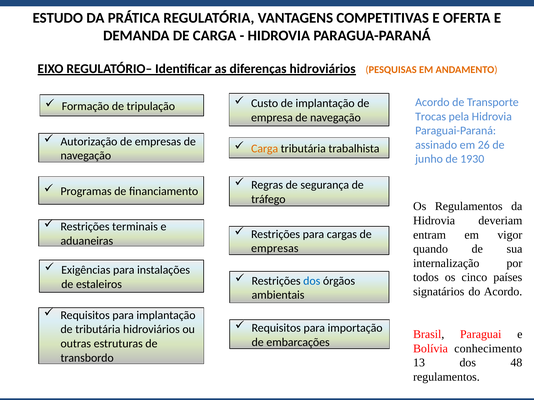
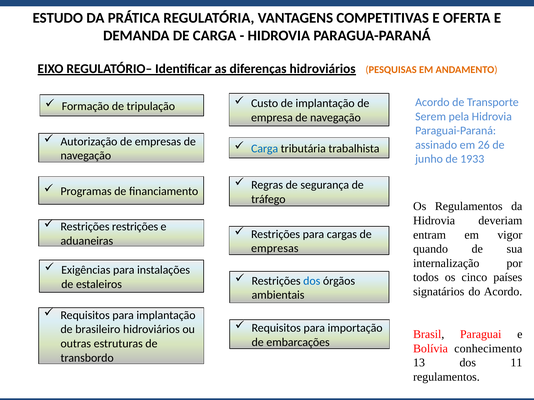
Trocas: Trocas -> Serem
Carga at (265, 149) colour: orange -> blue
1930: 1930 -> 1933
Restrições terminais: terminais -> restrições
de tributária: tributária -> brasileiro
48: 48 -> 11
